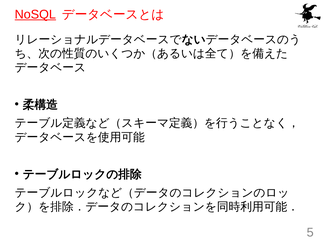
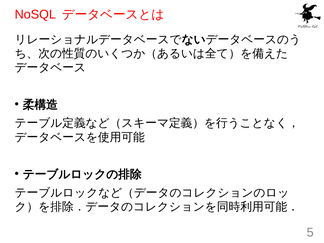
NoSQL underline: present -> none
